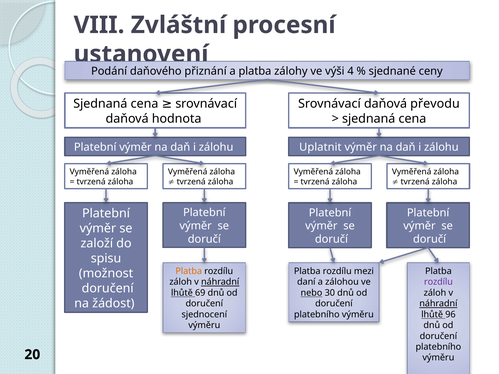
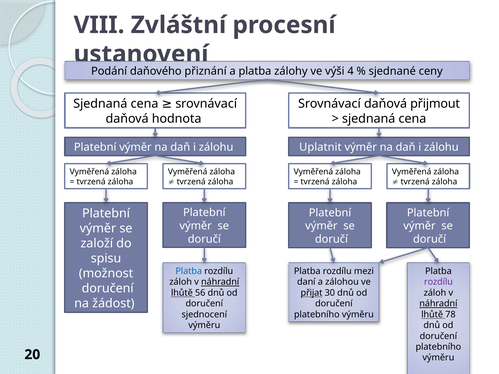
převodu: převodu -> přijmout
Platba at (189, 271) colour: orange -> blue
69: 69 -> 56
nebo: nebo -> přijat
96: 96 -> 78
